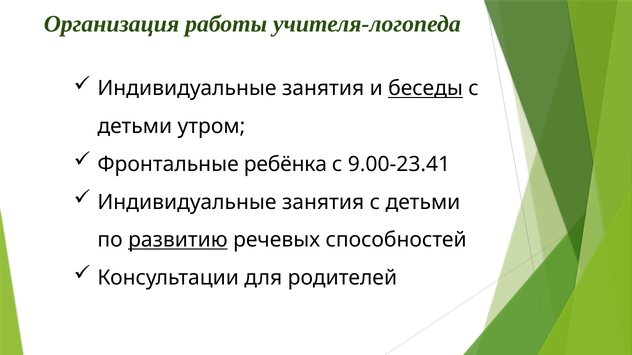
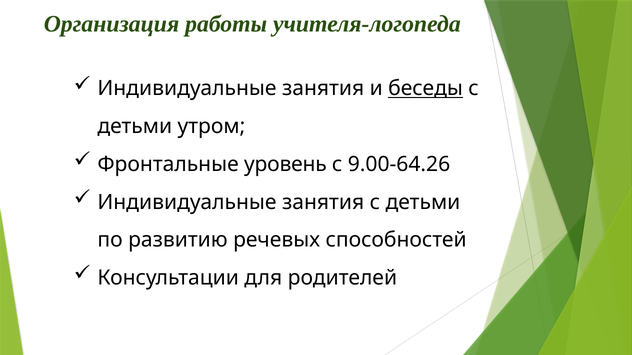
ребёнка: ребёнка -> уровень
9.00-23.41: 9.00-23.41 -> 9.00-64.26
развитию underline: present -> none
